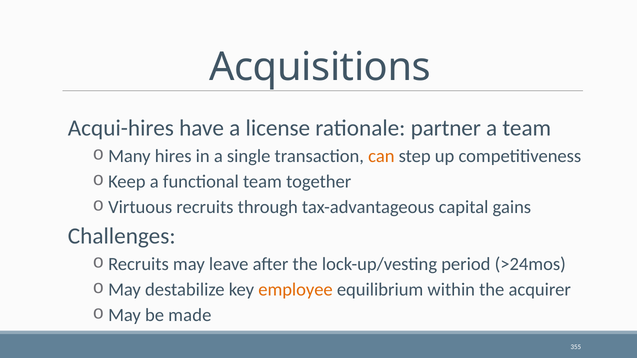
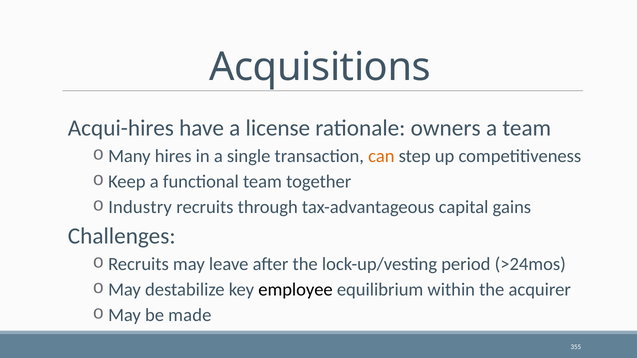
partner: partner -> owners
Virtuous: Virtuous -> Industry
employee colour: orange -> black
